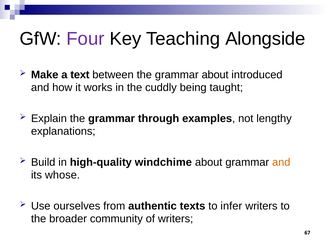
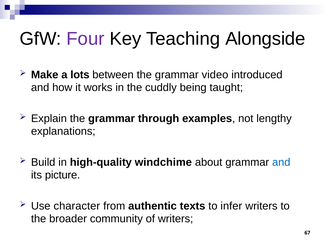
text: text -> lots
grammar about: about -> video
and at (281, 162) colour: orange -> blue
whose: whose -> picture
ourselves: ourselves -> character
